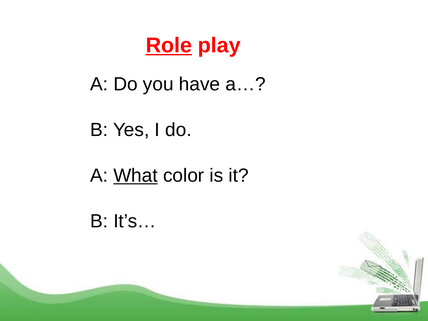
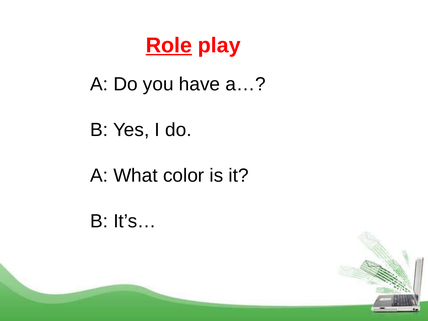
What underline: present -> none
